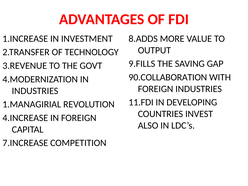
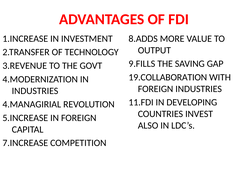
90.COLLABORATION: 90.COLLABORATION -> 19.COLLABORATION
1.MANAGIRIAL: 1.MANAGIRIAL -> 4.MANAGIRIAL
4.INCREASE: 4.INCREASE -> 5.INCREASE
